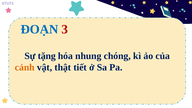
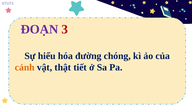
ĐOẠN colour: blue -> purple
tặng: tặng -> hiểu
nhung: nhung -> đường
